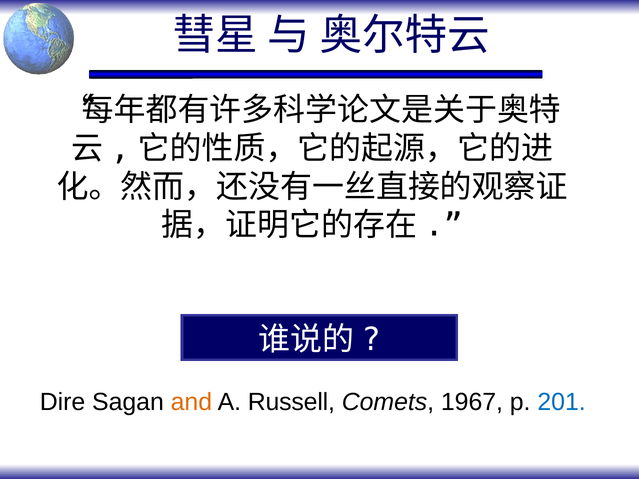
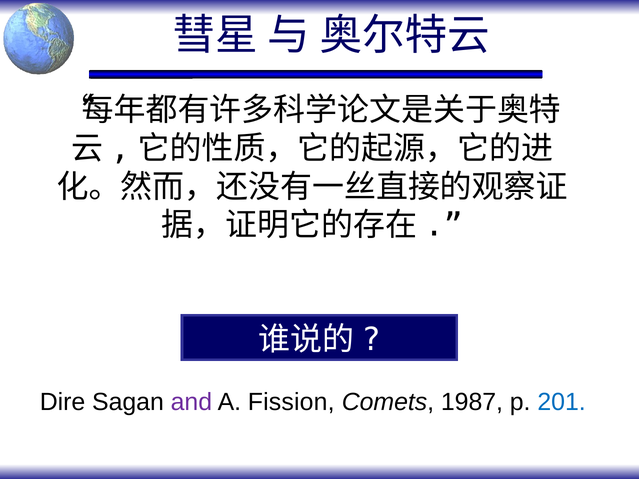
and colour: orange -> purple
Russell: Russell -> Fission
1967: 1967 -> 1987
